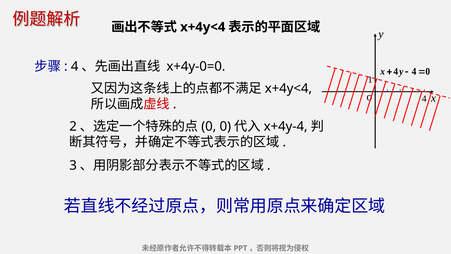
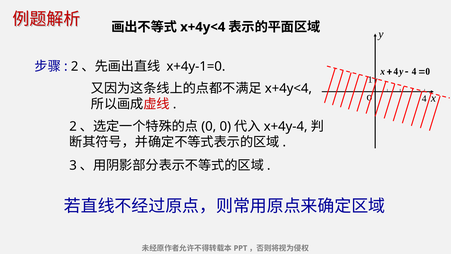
4 at (75, 66): 4 -> 2
x+4y-0=0: x+4y-0=0 -> x+4y-1=0
